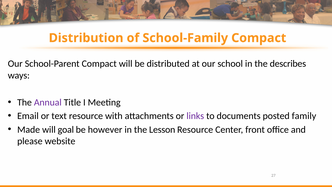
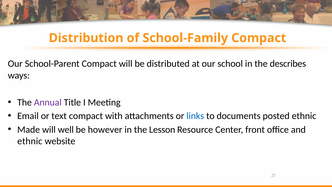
text resource: resource -> compact
links colour: purple -> blue
posted family: family -> ethnic
goal: goal -> well
please at (30, 141): please -> ethnic
